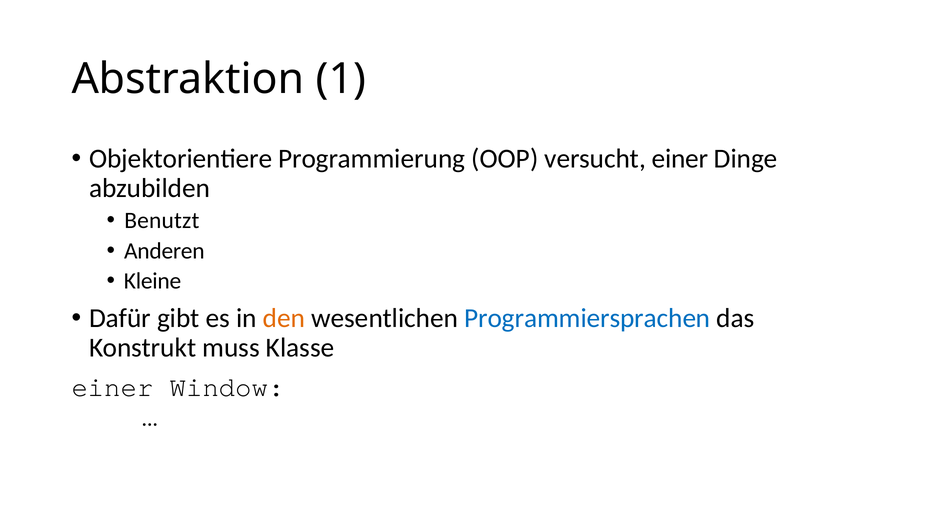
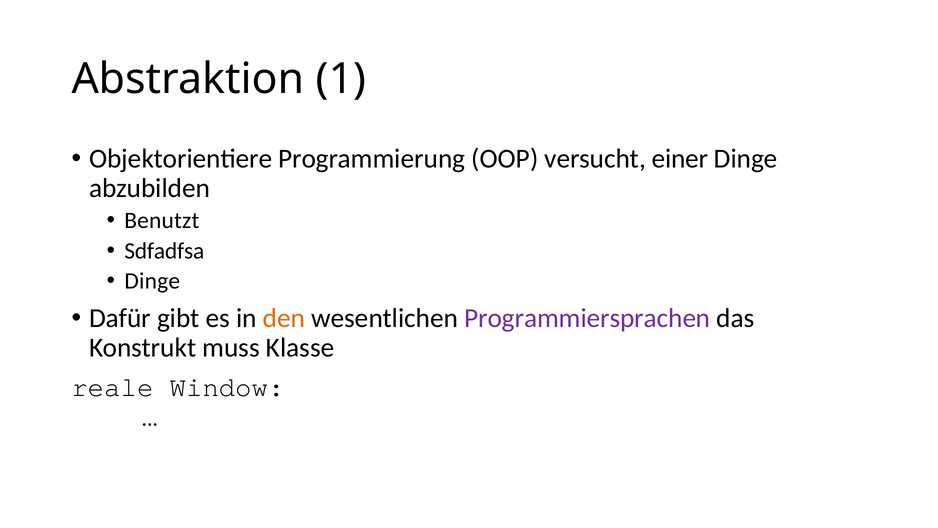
Anderen: Anderen -> Sdfadfsa
Kleine at (153, 281): Kleine -> Dinge
Programmiersprachen colour: blue -> purple
einer at (112, 387): einer -> reale
